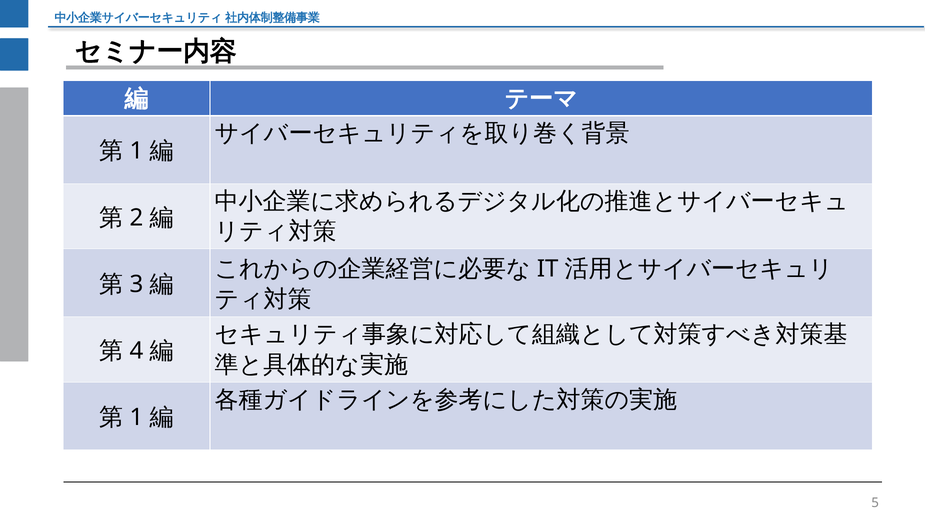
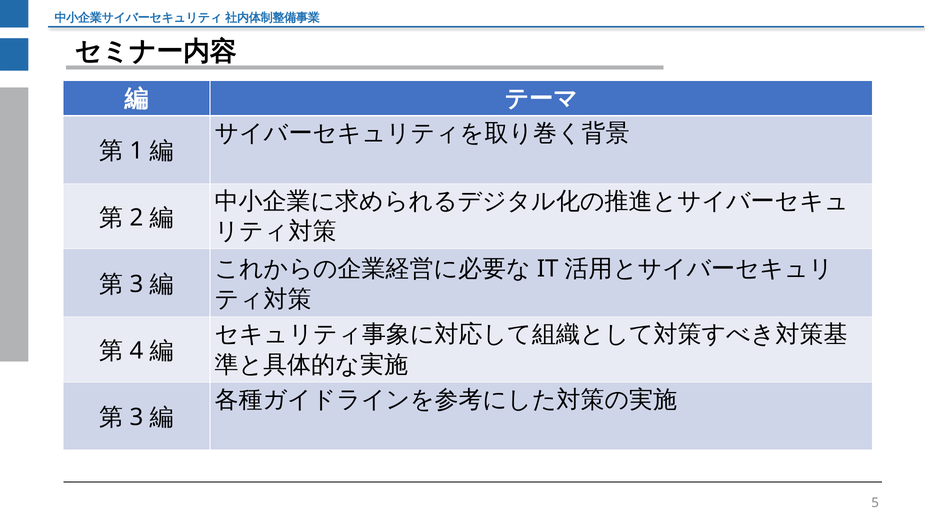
1 at (136, 418): 1 -> 3
